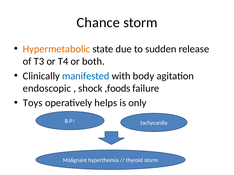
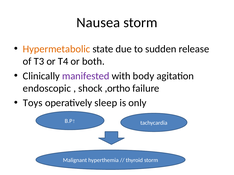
Chance: Chance -> Nausea
manifested colour: blue -> purple
,foods: ,foods -> ,ortho
helps: helps -> sleep
